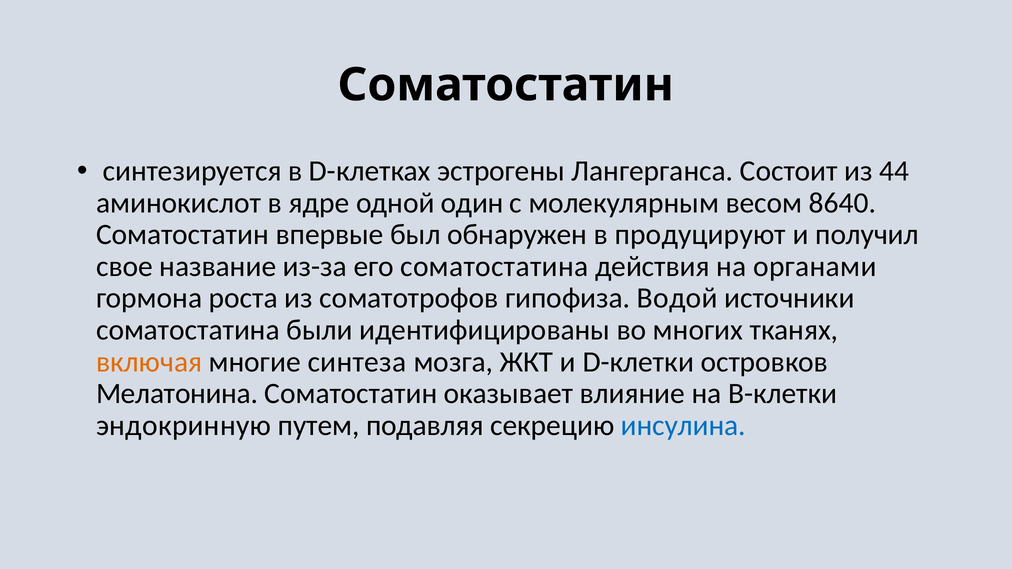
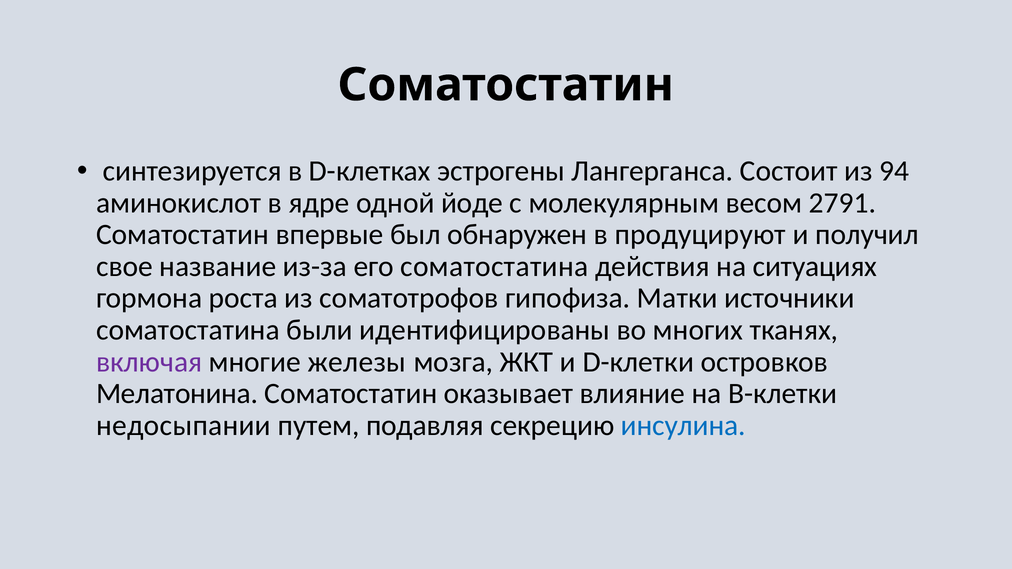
44: 44 -> 94
один: один -> йоде
8640: 8640 -> 2791
органами: органами -> ситуациях
Водой: Водой -> Матки
включая colour: orange -> purple
синтеза: синтеза -> железы
эндокринную: эндокринную -> недосыпании
